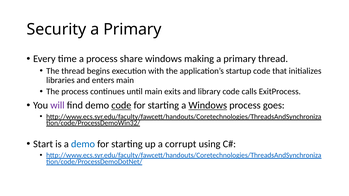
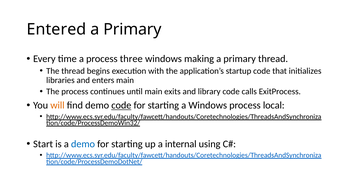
Security: Security -> Entered
share: share -> three
will colour: purple -> orange
Windows at (208, 105) underline: present -> none
goes: goes -> local
corrupt: corrupt -> internal
